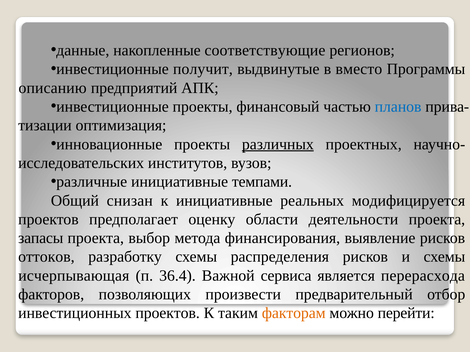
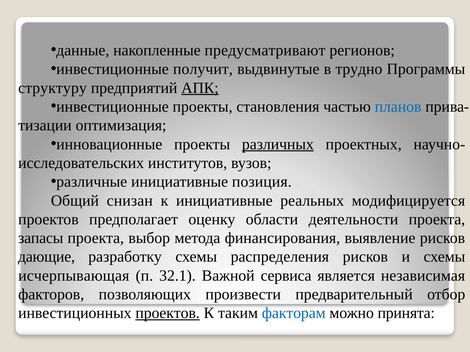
соответствующие: соответствующие -> предусматривают
вместо: вместо -> трудно
описанию: описанию -> структуру
АПК underline: none -> present
финансовый: финансовый -> становления
темпами: темпами -> позиция
оттоков: оттоков -> дающие
36.4: 36.4 -> 32.1
перерасхода: перерасхода -> независимая
проектов underline: none -> present
факторам colour: orange -> blue
перейти: перейти -> принята
